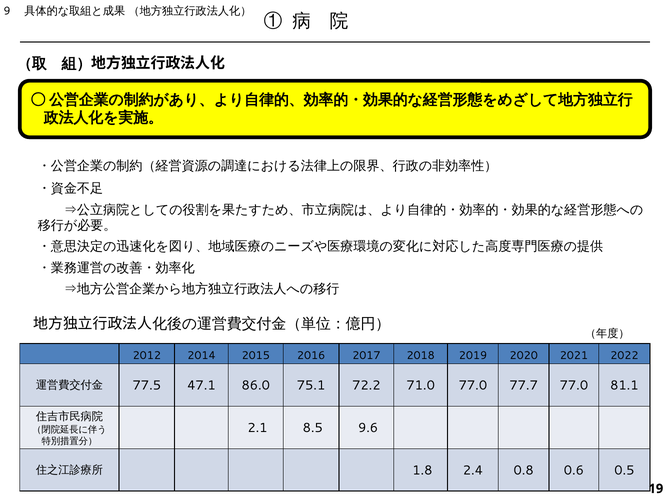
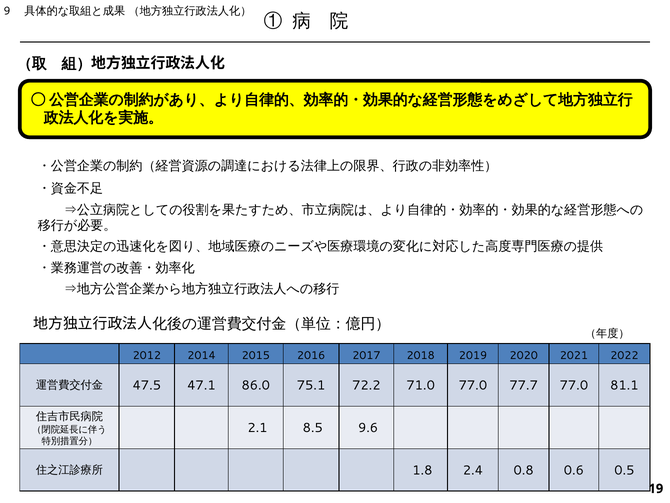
77.5: 77.5 -> 47.5
